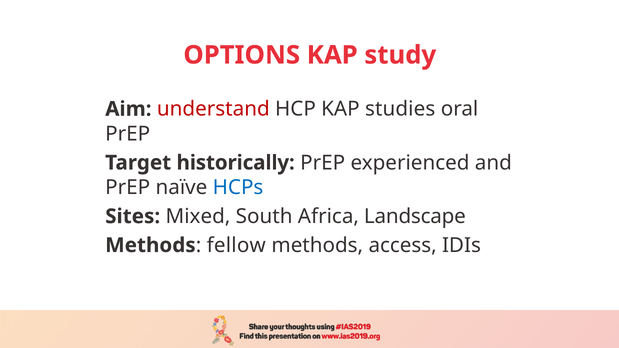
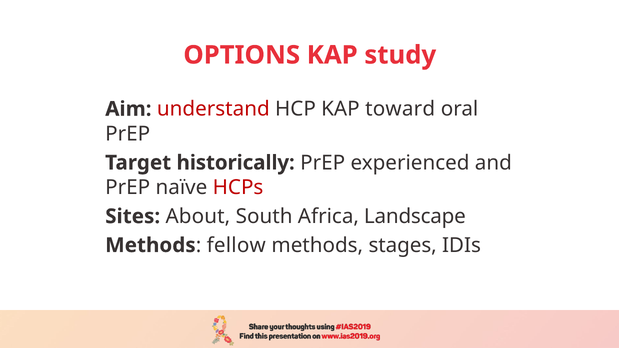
studies: studies -> toward
HCPs colour: blue -> red
Mixed: Mixed -> About
access: access -> stages
